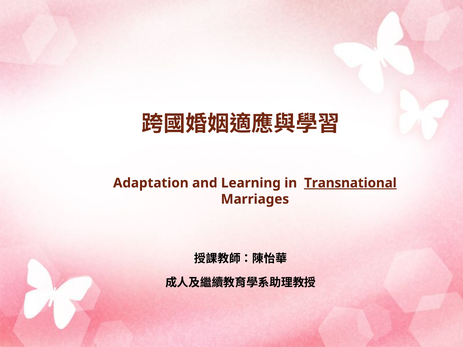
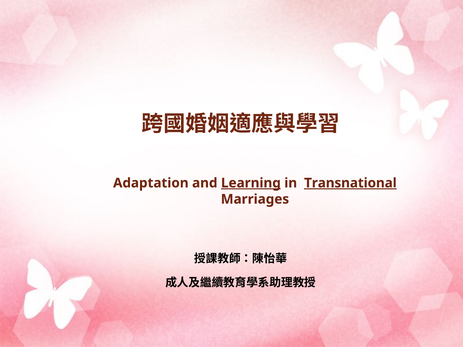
Learning underline: none -> present
